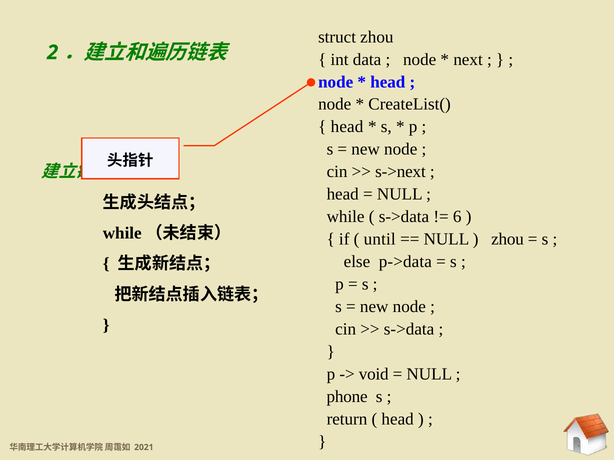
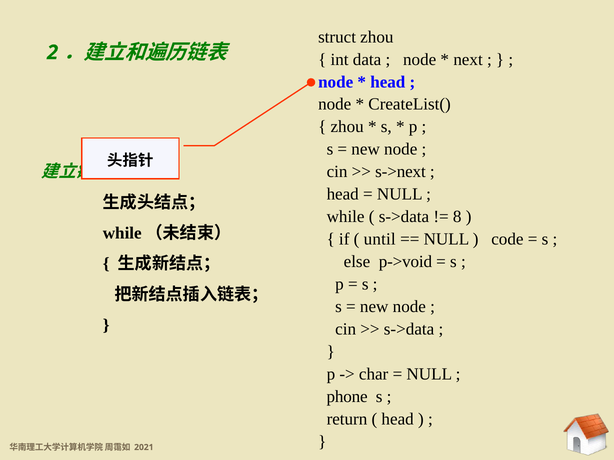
head at (347, 127): head -> zhou
6: 6 -> 8
zhou at (507, 240): zhou -> code
p->data: p->data -> p->void
void: void -> char
